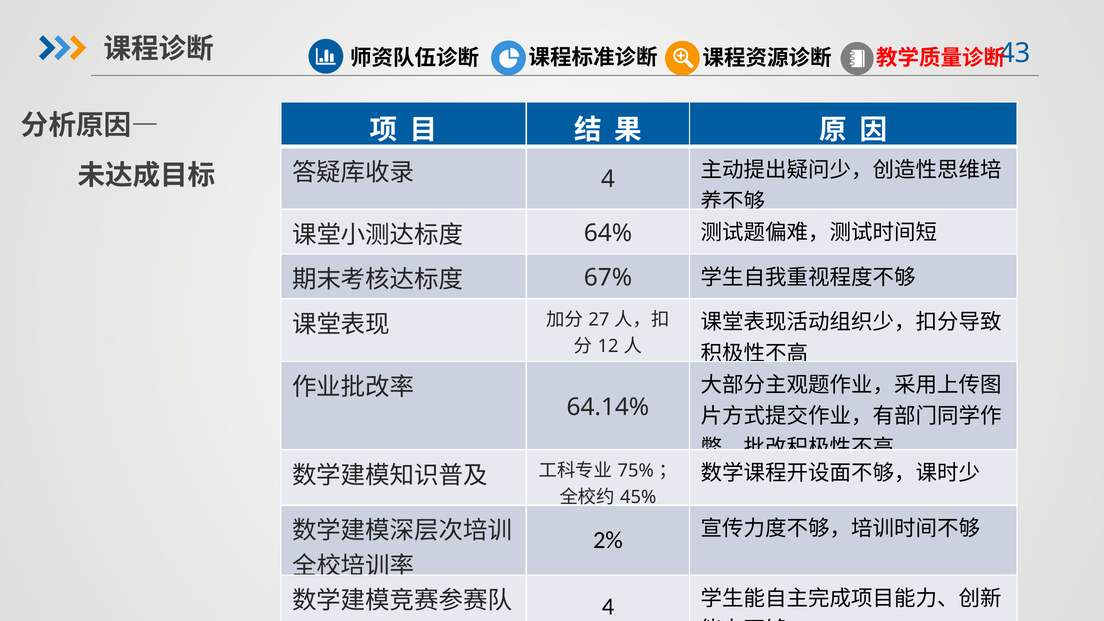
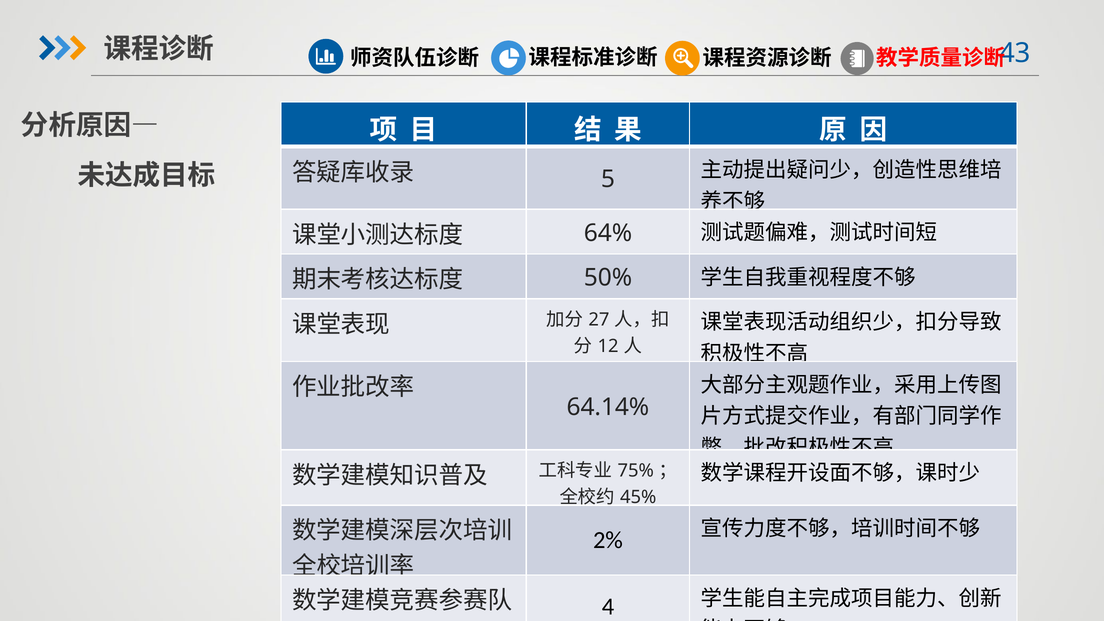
4 at (608, 179): 4 -> 5
67%: 67% -> 50%
